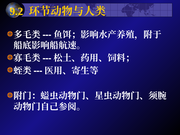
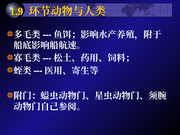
9.2: 9.2 -> 1.9
